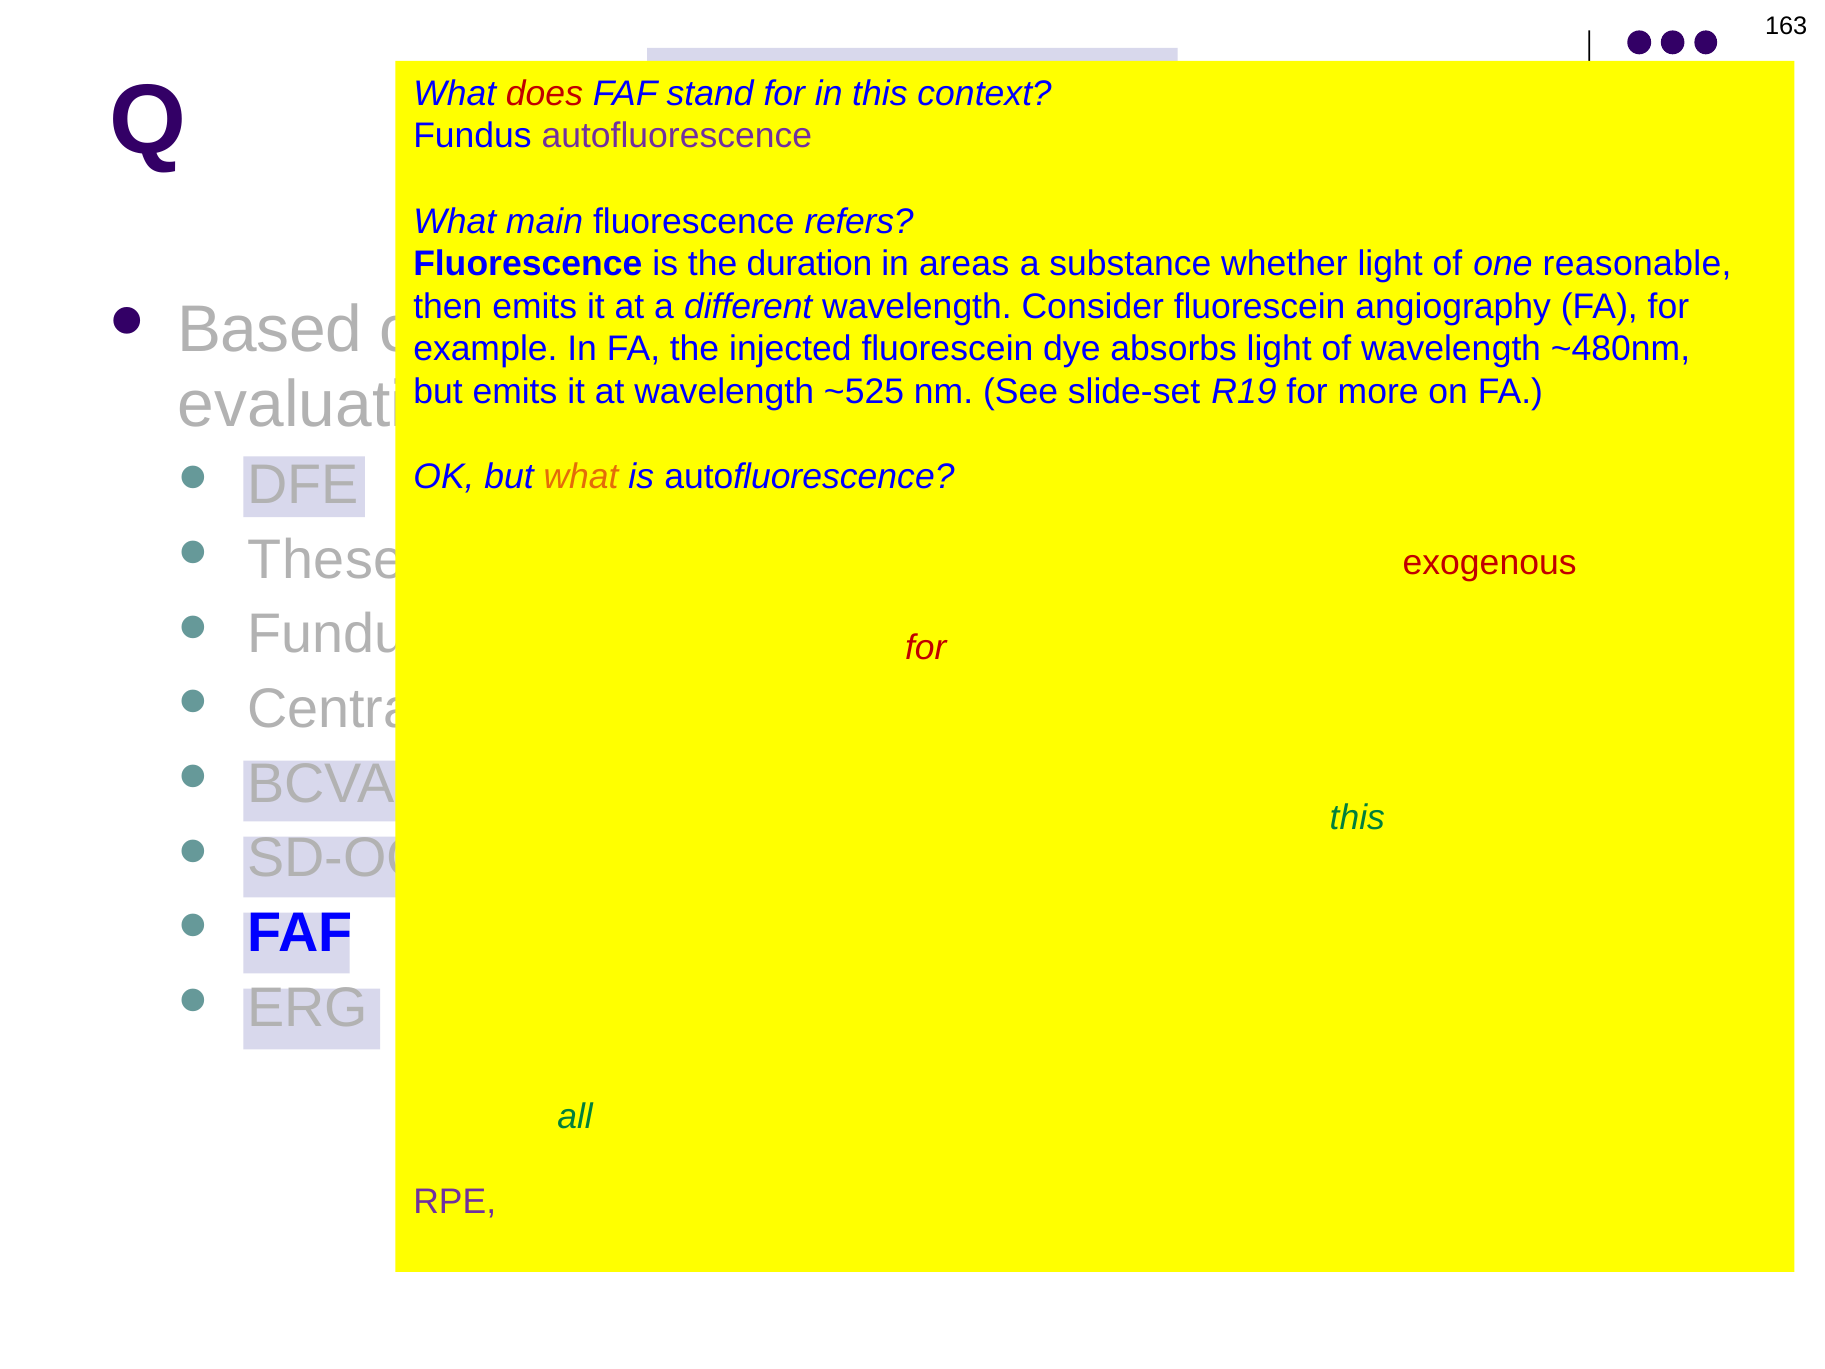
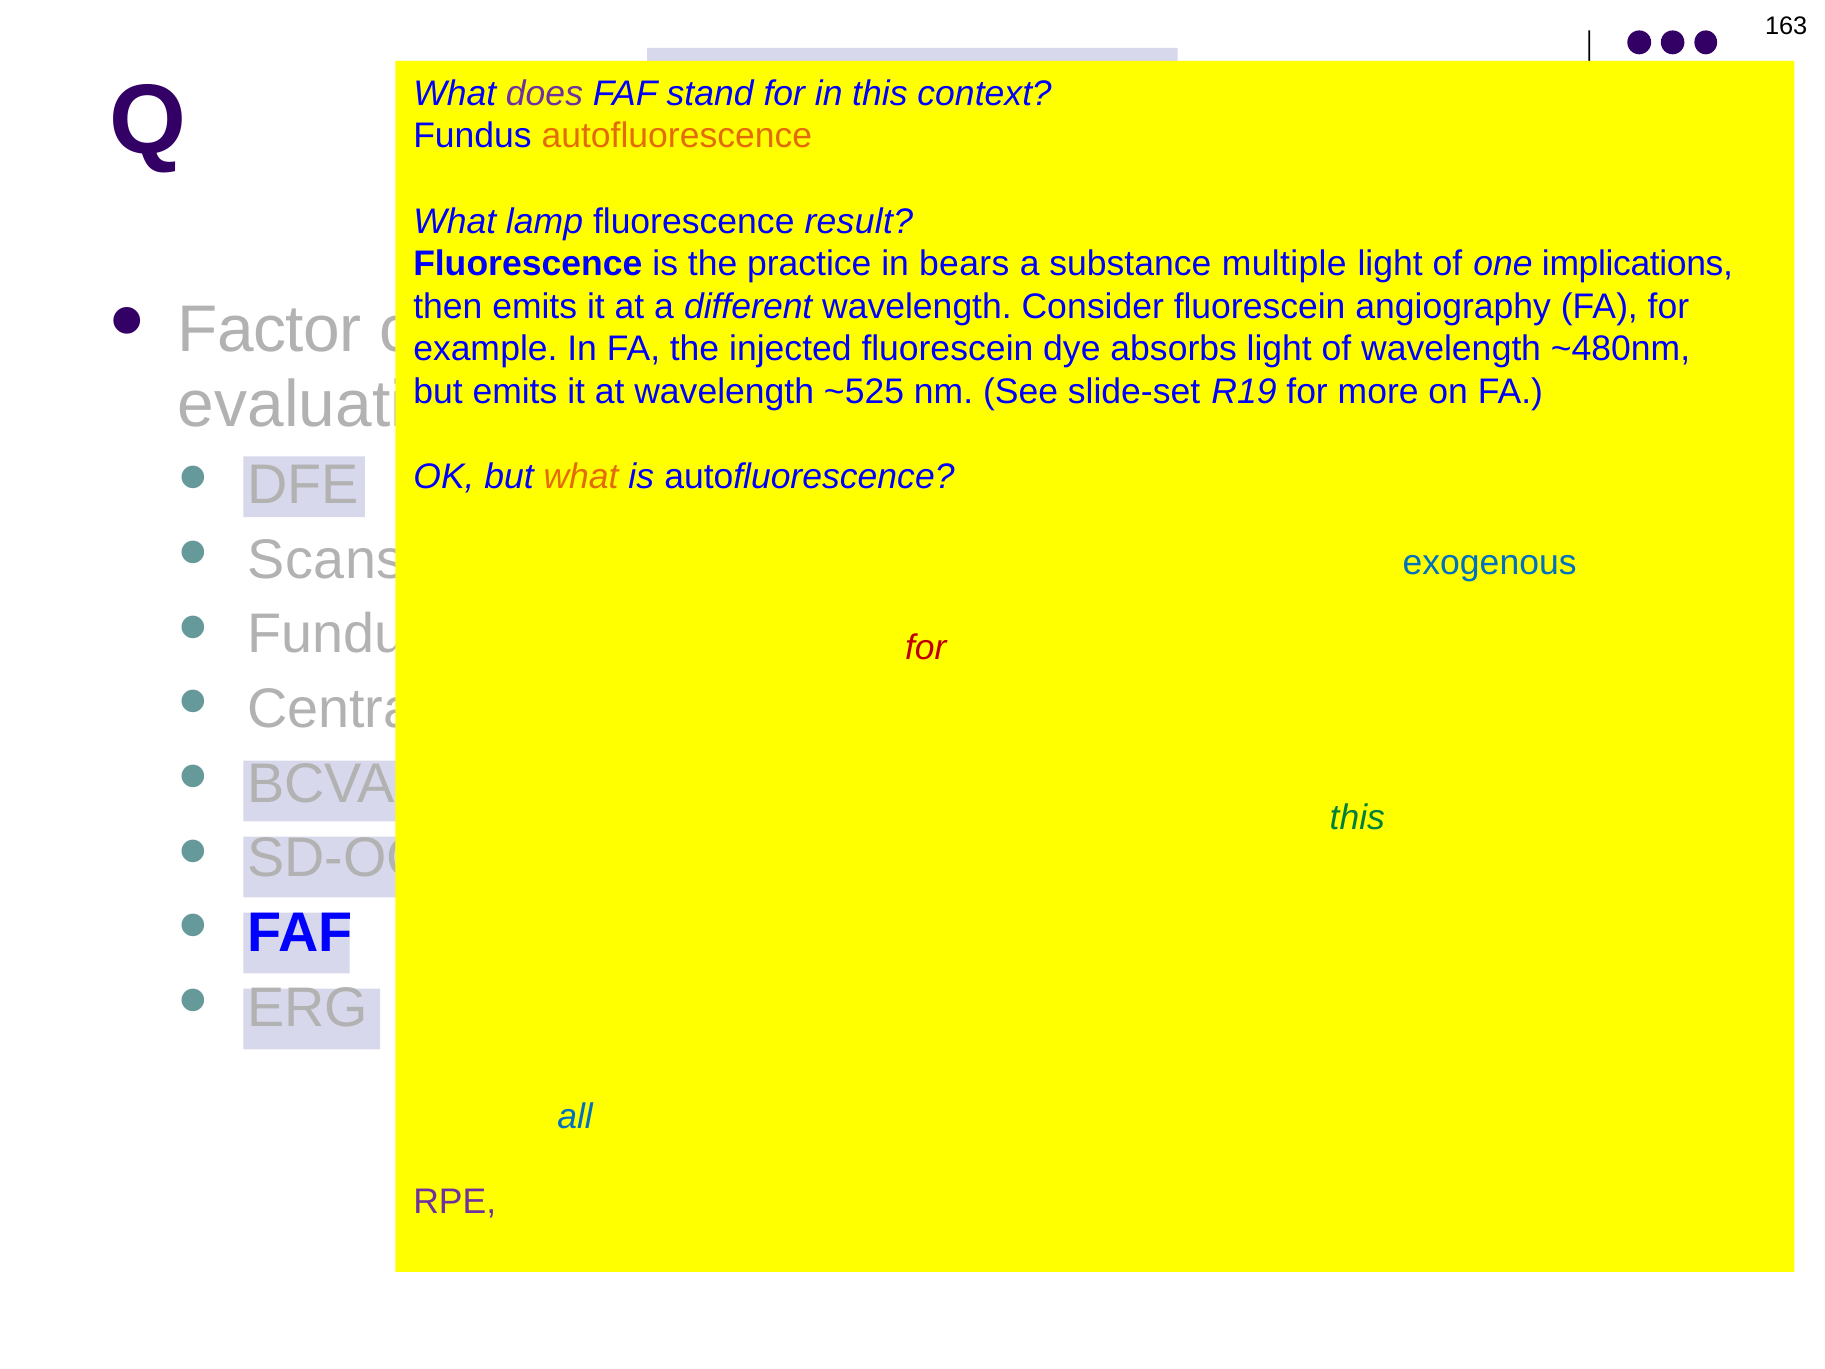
does at (544, 94) colour: red -> purple
autofluorescence at (677, 136) colour: purple -> orange
main: main -> lamp
fluorescence refers: refers -> result
duration: duration -> practice
areas: areas -> bears
whether: whether -> multiple
reasonable: reasonable -> implications
Based: Based -> Factor
These: These -> Scans
exogenous colour: red -> blue
all colour: green -> blue
